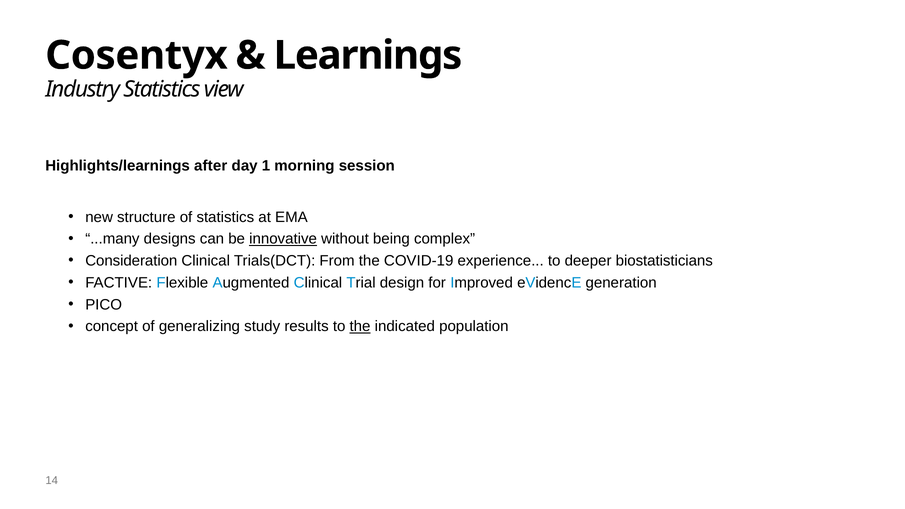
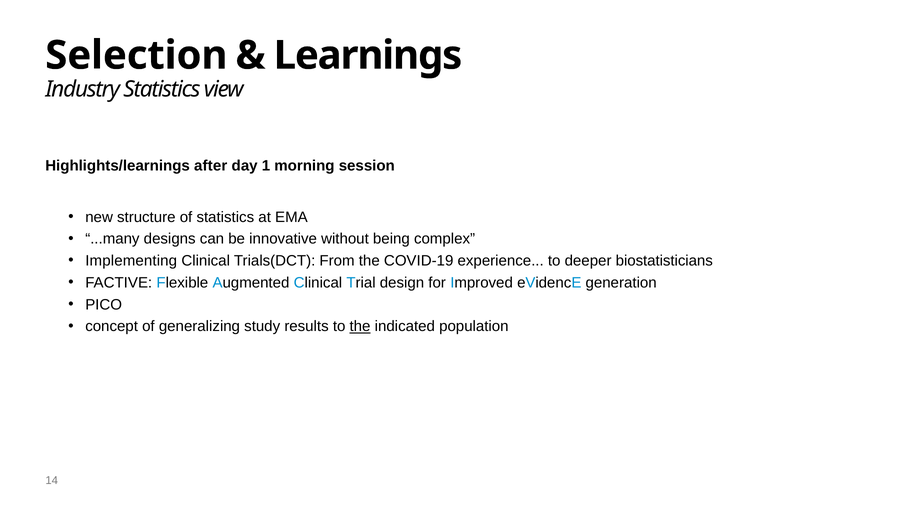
Cosentyx: Cosentyx -> Selection
innovative underline: present -> none
Consideration: Consideration -> Implementing
